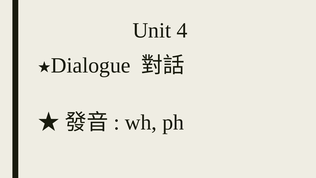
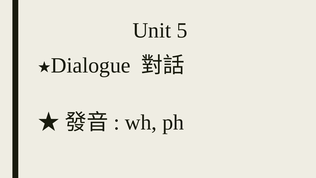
4: 4 -> 5
